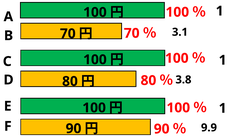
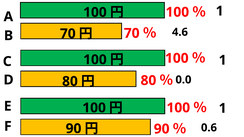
3.1: 3.1 -> 4.6
3.8: 3.8 -> 0.0
9.9: 9.9 -> 0.6
